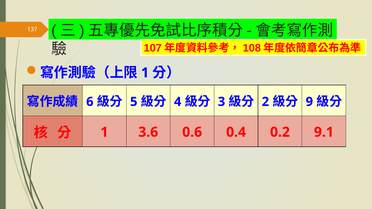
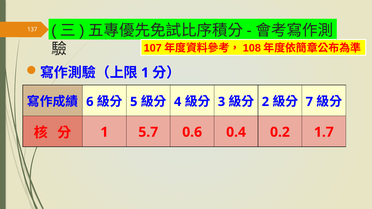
9: 9 -> 7
3.6: 3.6 -> 5.7
9.1: 9.1 -> 1.7
